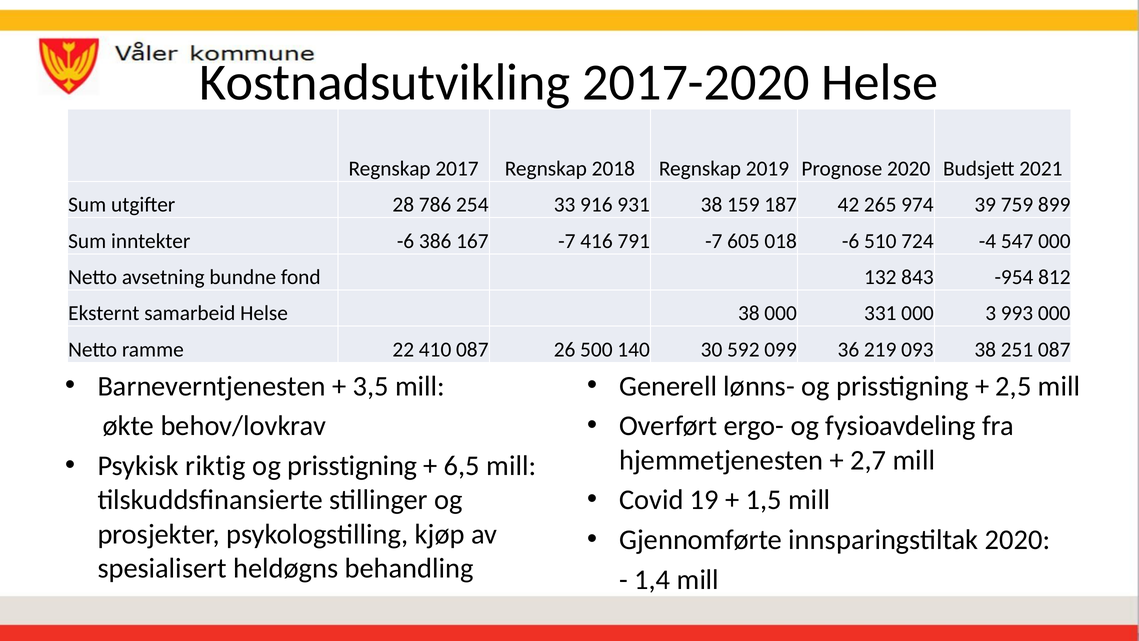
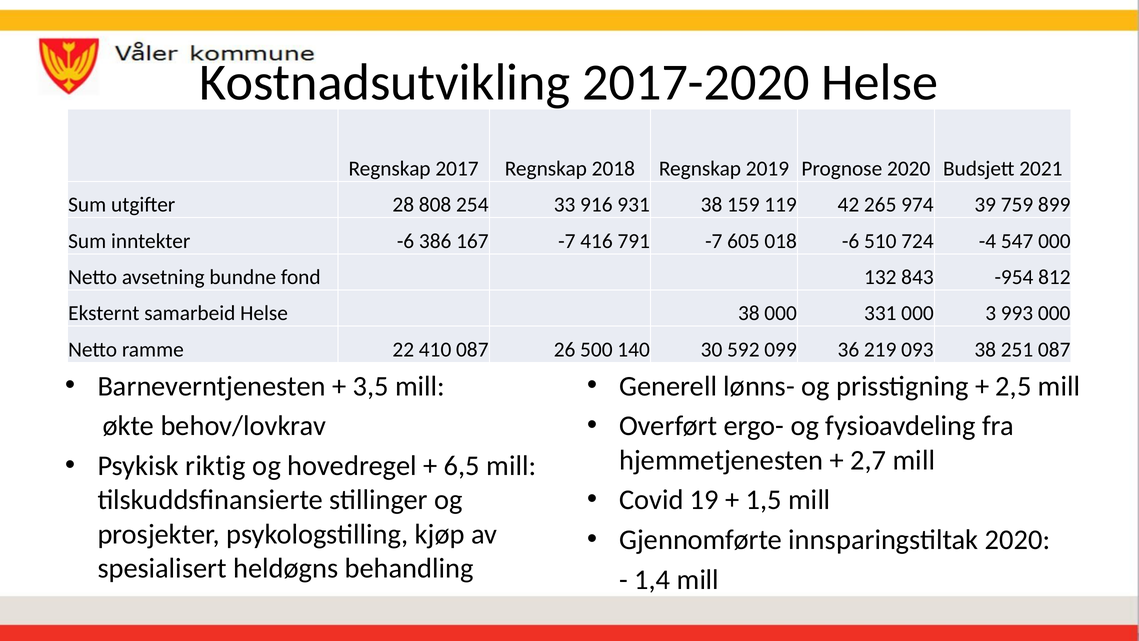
786: 786 -> 808
187: 187 -> 119
prisstigning at (352, 466): prisstigning -> hovedregel
